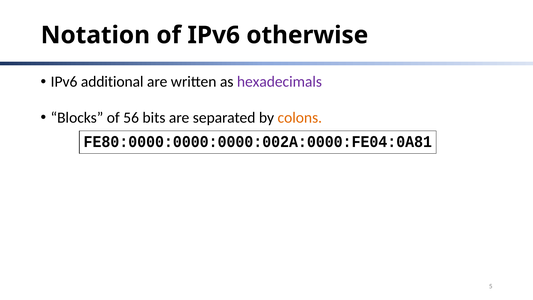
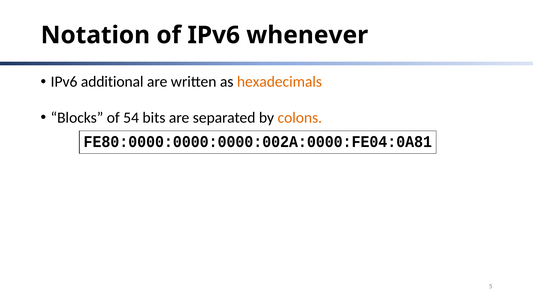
otherwise: otherwise -> whenever
hexadecimals colour: purple -> orange
56: 56 -> 54
